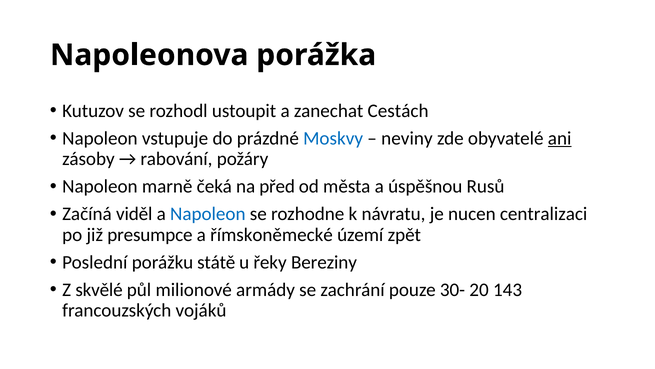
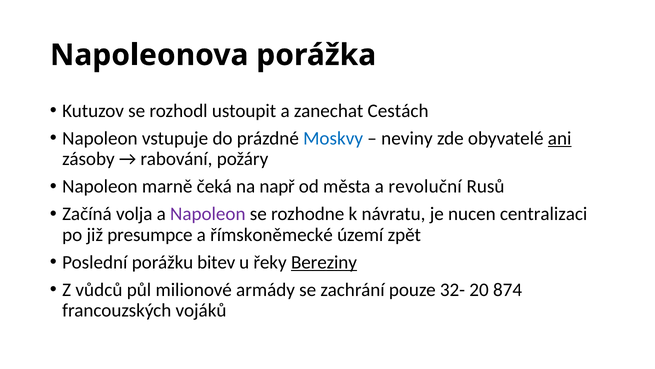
před: před -> např
úspěšnou: úspěšnou -> revoluční
viděl: viděl -> volja
Napoleon at (208, 214) colour: blue -> purple
státě: státě -> bitev
Bereziny underline: none -> present
skvělé: skvělé -> vůdců
30-: 30- -> 32-
143: 143 -> 874
